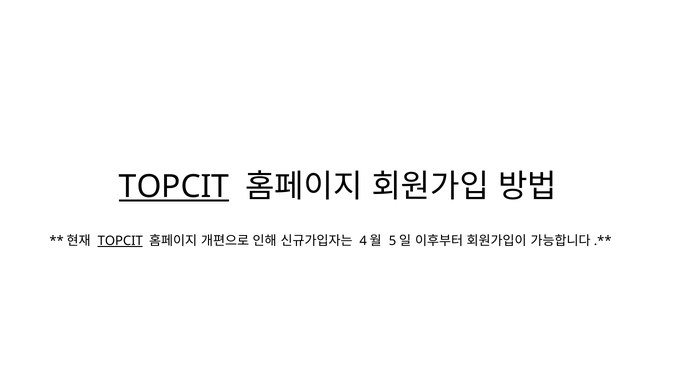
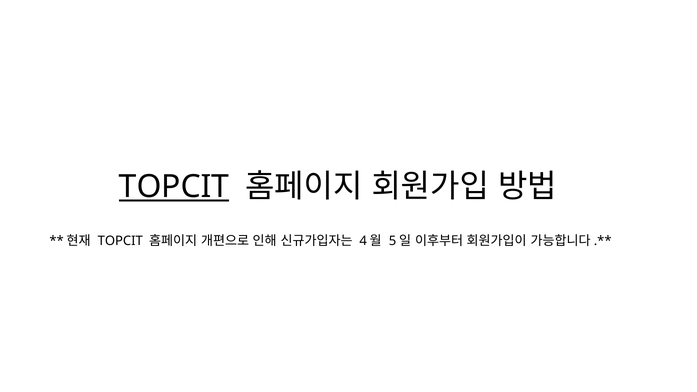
TOPCIT at (120, 241) underline: present -> none
